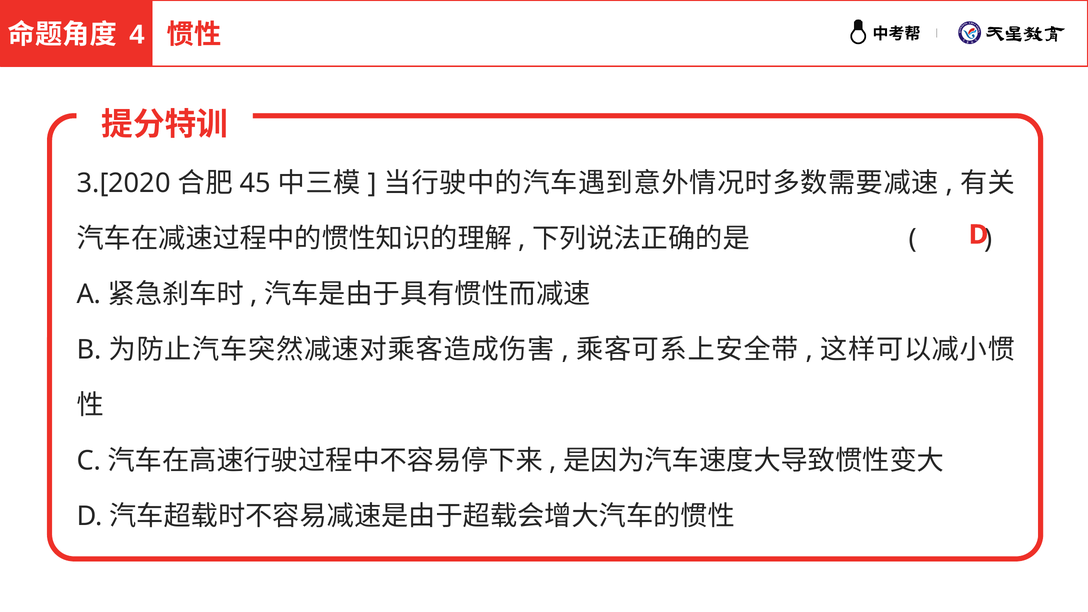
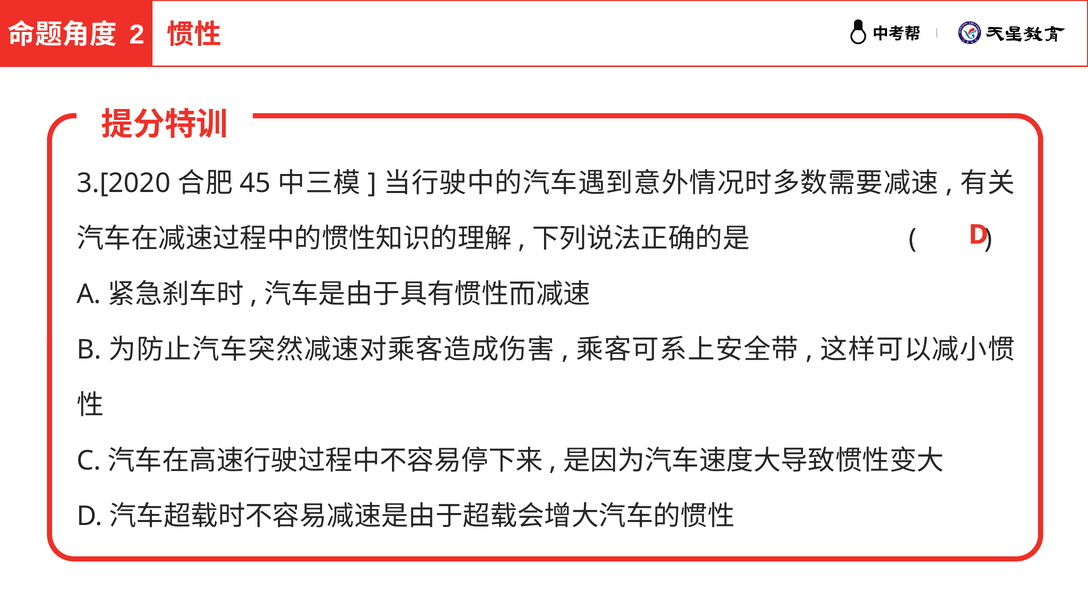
4: 4 -> 2
